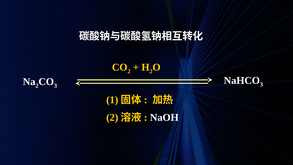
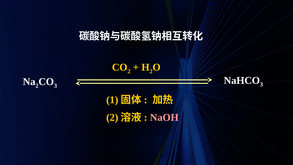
NaOH colour: white -> pink
